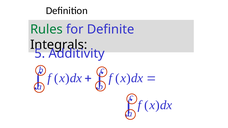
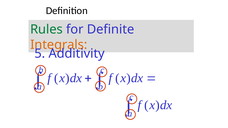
Integrals colour: black -> orange
